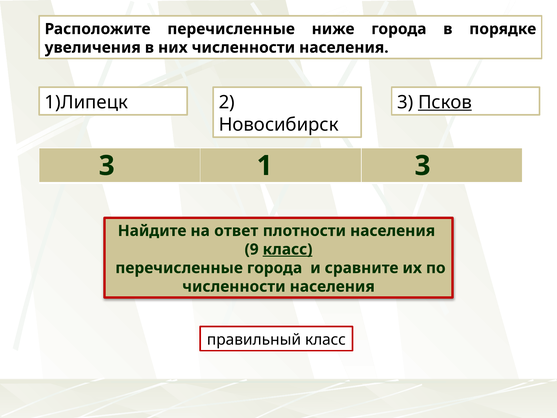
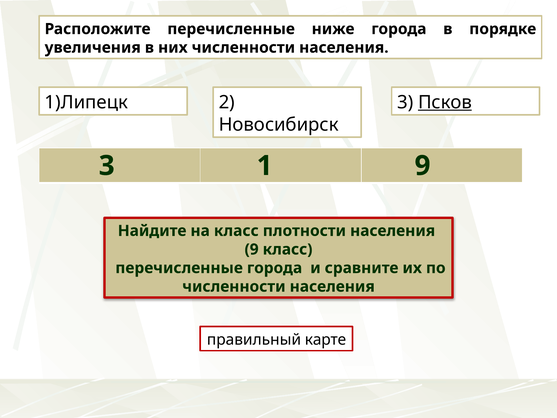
1 3: 3 -> 9
на ответ: ответ -> класс
класс at (288, 249) underline: present -> none
правильный класс: класс -> карте
